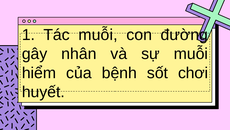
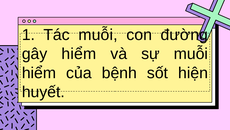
gây nhân: nhân -> hiểm
chơi: chơi -> hiện
